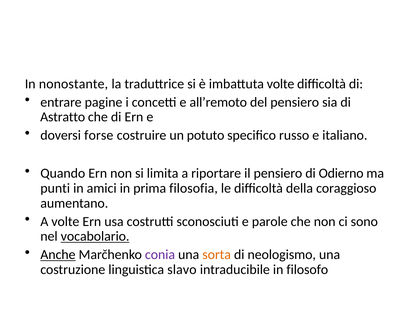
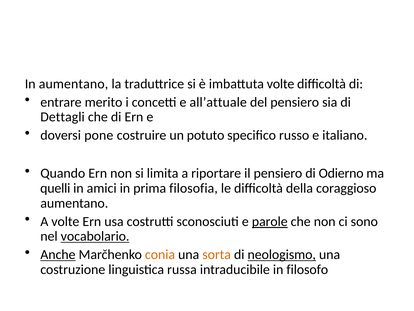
In nonostante: nonostante -> aumentano
pagine: pagine -> merito
all’remoto: all’remoto -> all’attuale
Astratto: Astratto -> Dettagli
forse: forse -> pone
punti: punti -> quelli
parole underline: none -> present
conia colour: purple -> orange
neologismo underline: none -> present
slavo: slavo -> russa
